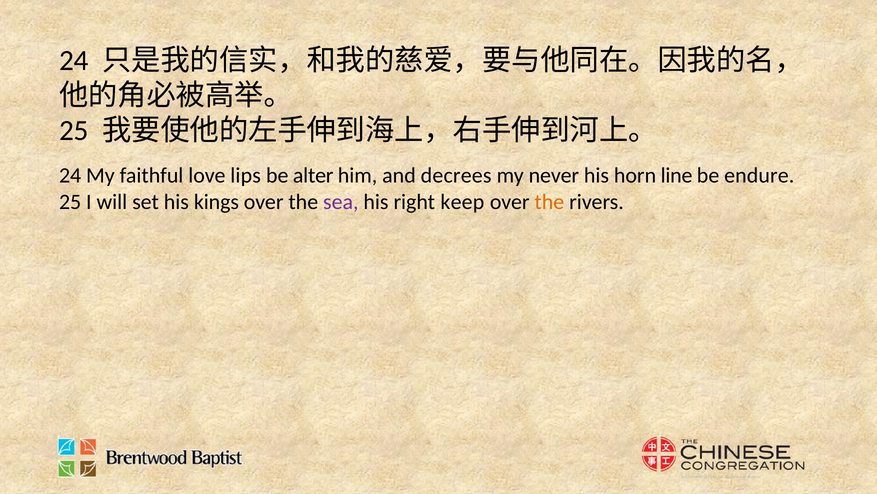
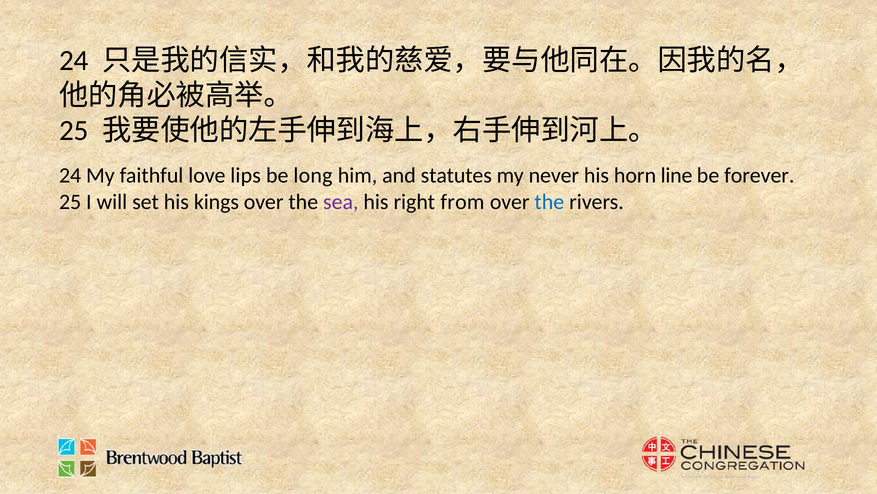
alter: alter -> long
decrees: decrees -> statutes
endure: endure -> forever
keep: keep -> from
the at (549, 202) colour: orange -> blue
